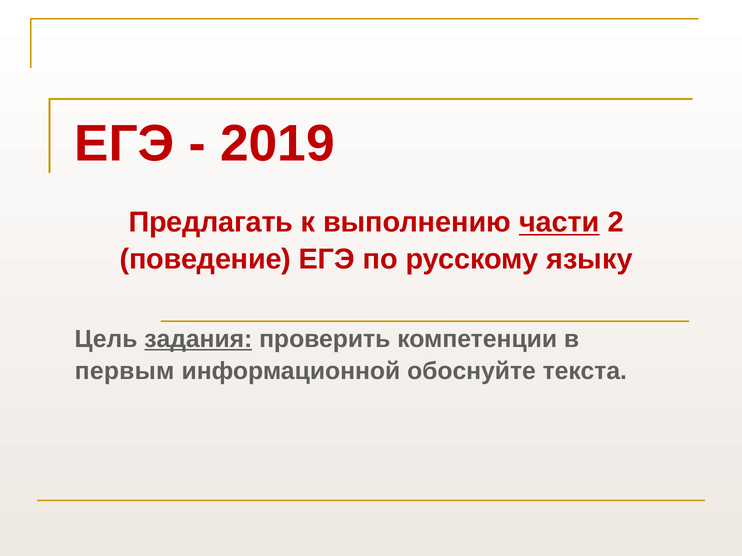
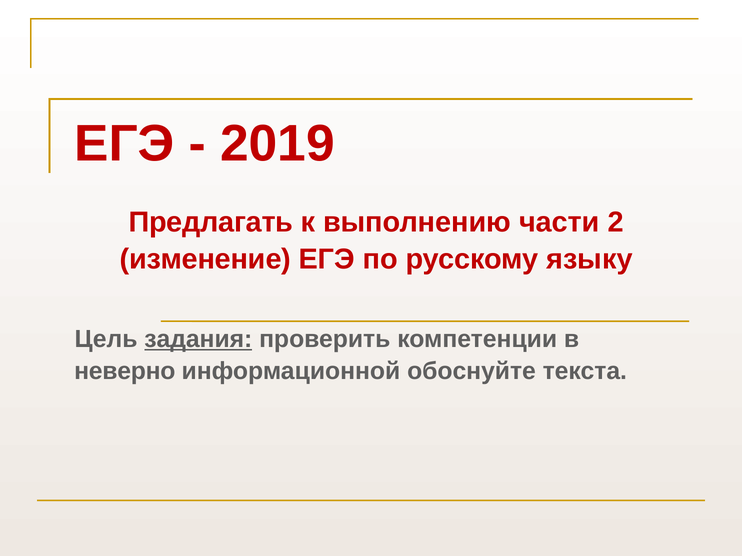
части underline: present -> none
поведение: поведение -> изменение
первым: первым -> неверно
